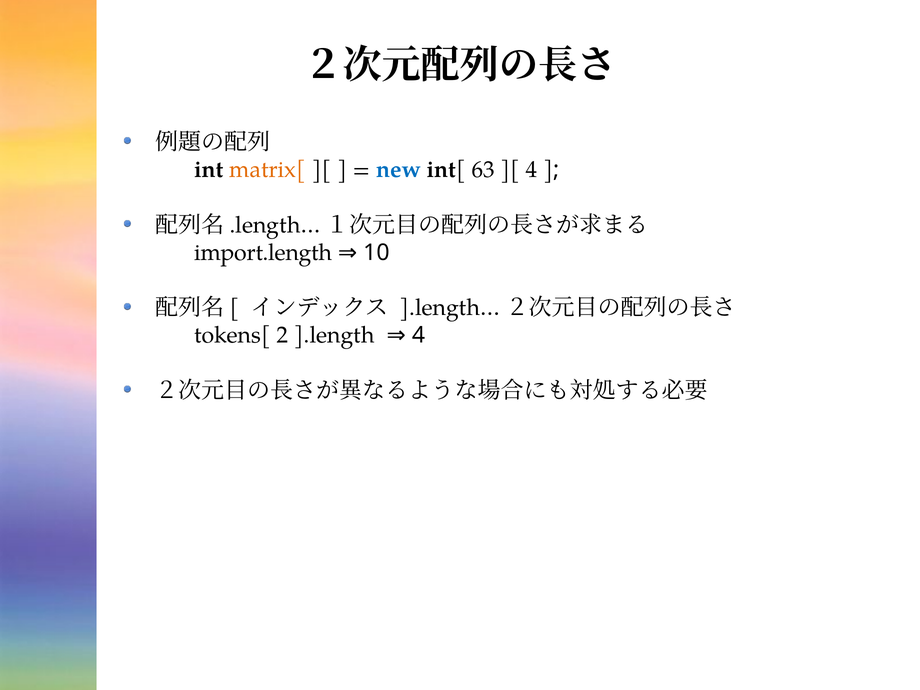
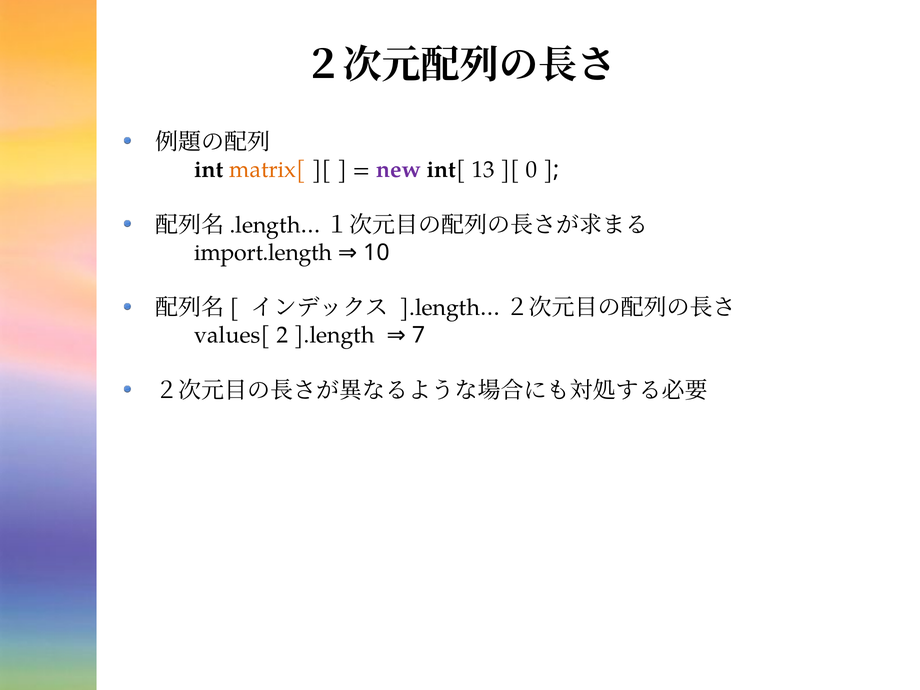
new colour: blue -> purple
63: 63 -> 13
4 at (532, 170): 4 -> 0
tokens[: tokens[ -> values[
].length 4: 4 -> 7
